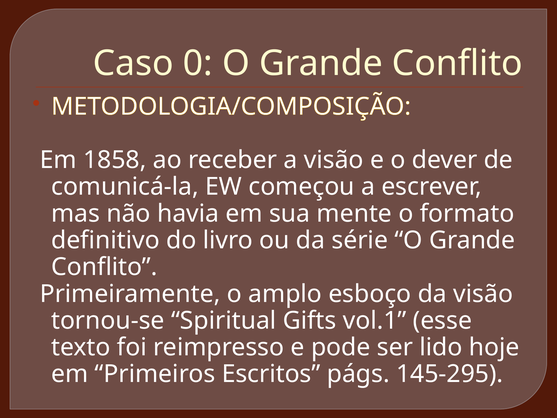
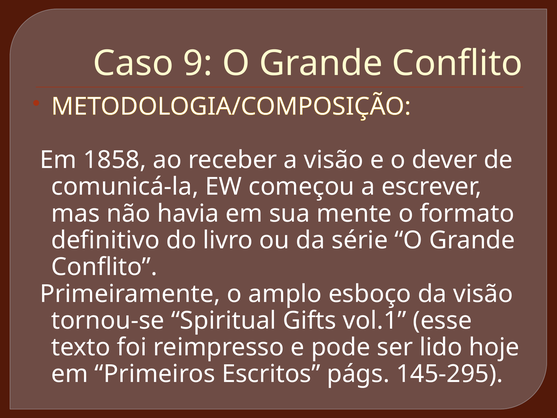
0: 0 -> 9
